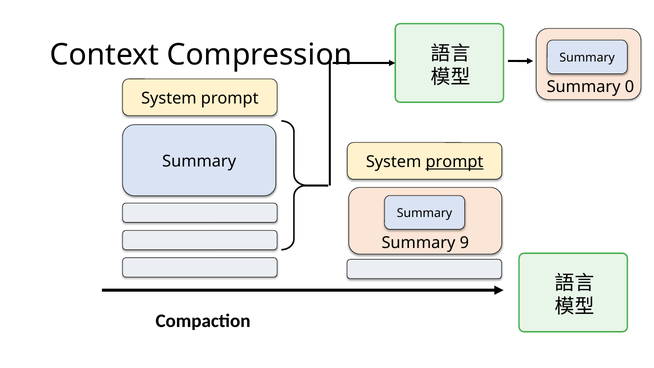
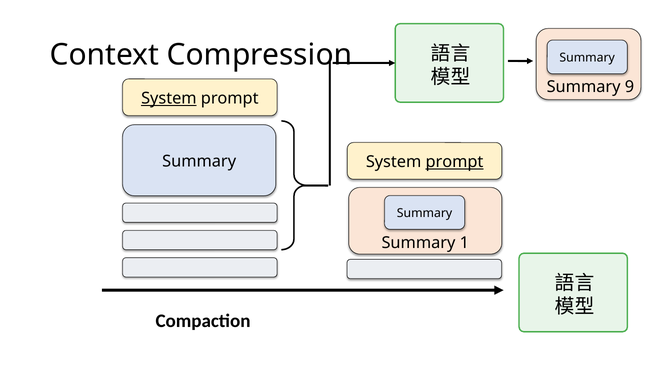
0: 0 -> 9
System at (169, 98) underline: none -> present
9: 9 -> 1
